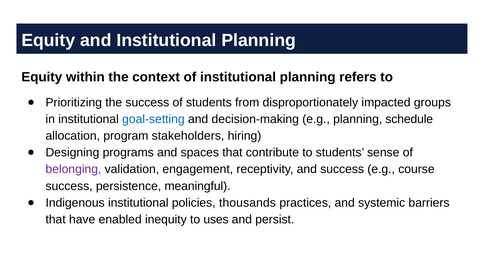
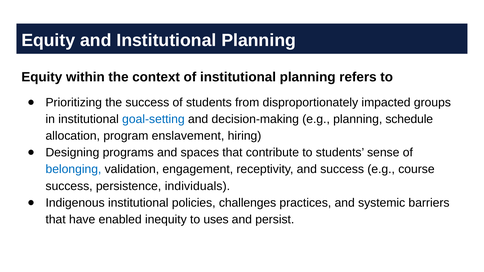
stakeholders: stakeholders -> enslavement
belonging colour: purple -> blue
meaningful: meaningful -> individuals
thousands: thousands -> challenges
